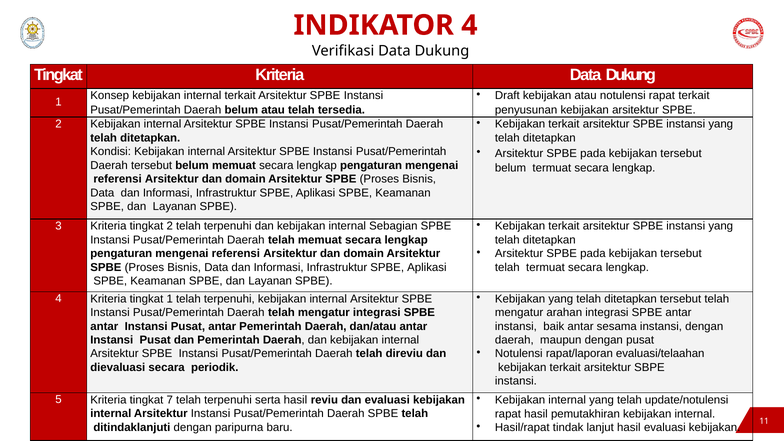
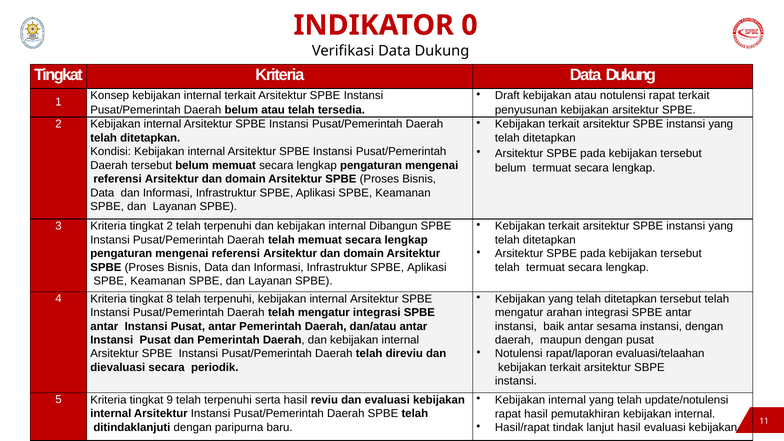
INDIKATOR 4: 4 -> 0
Sebagian: Sebagian -> Dibangun
tingkat 1: 1 -> 8
7: 7 -> 9
